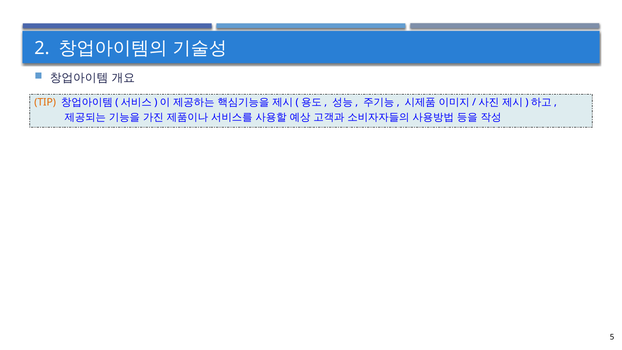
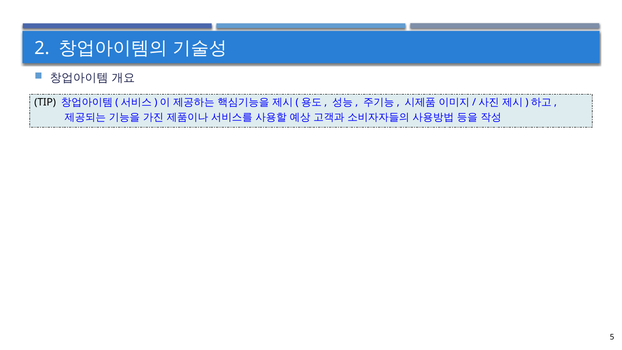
TIP colour: orange -> black
